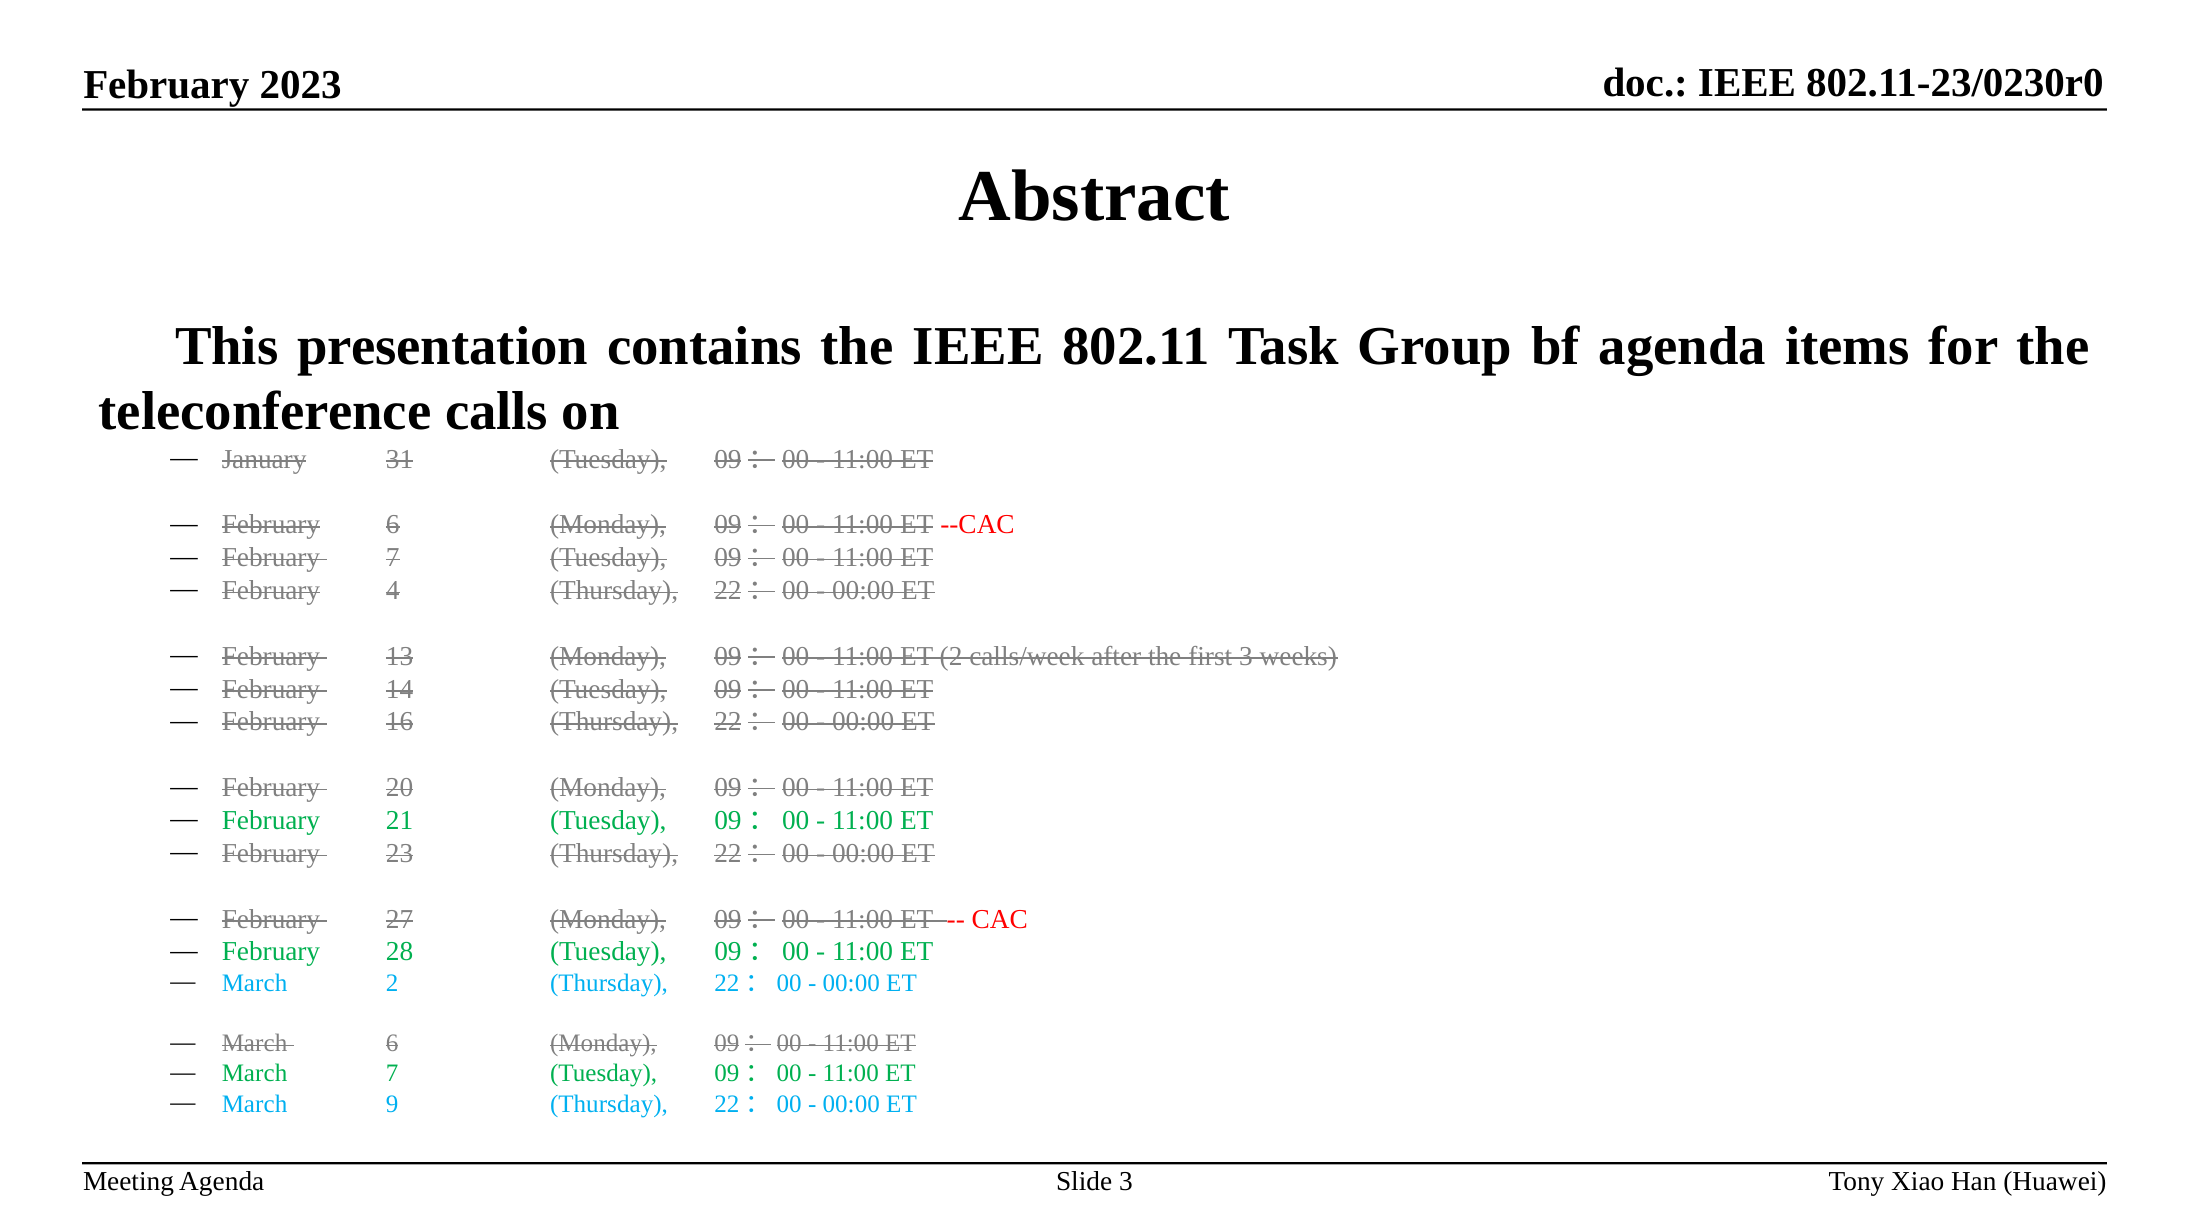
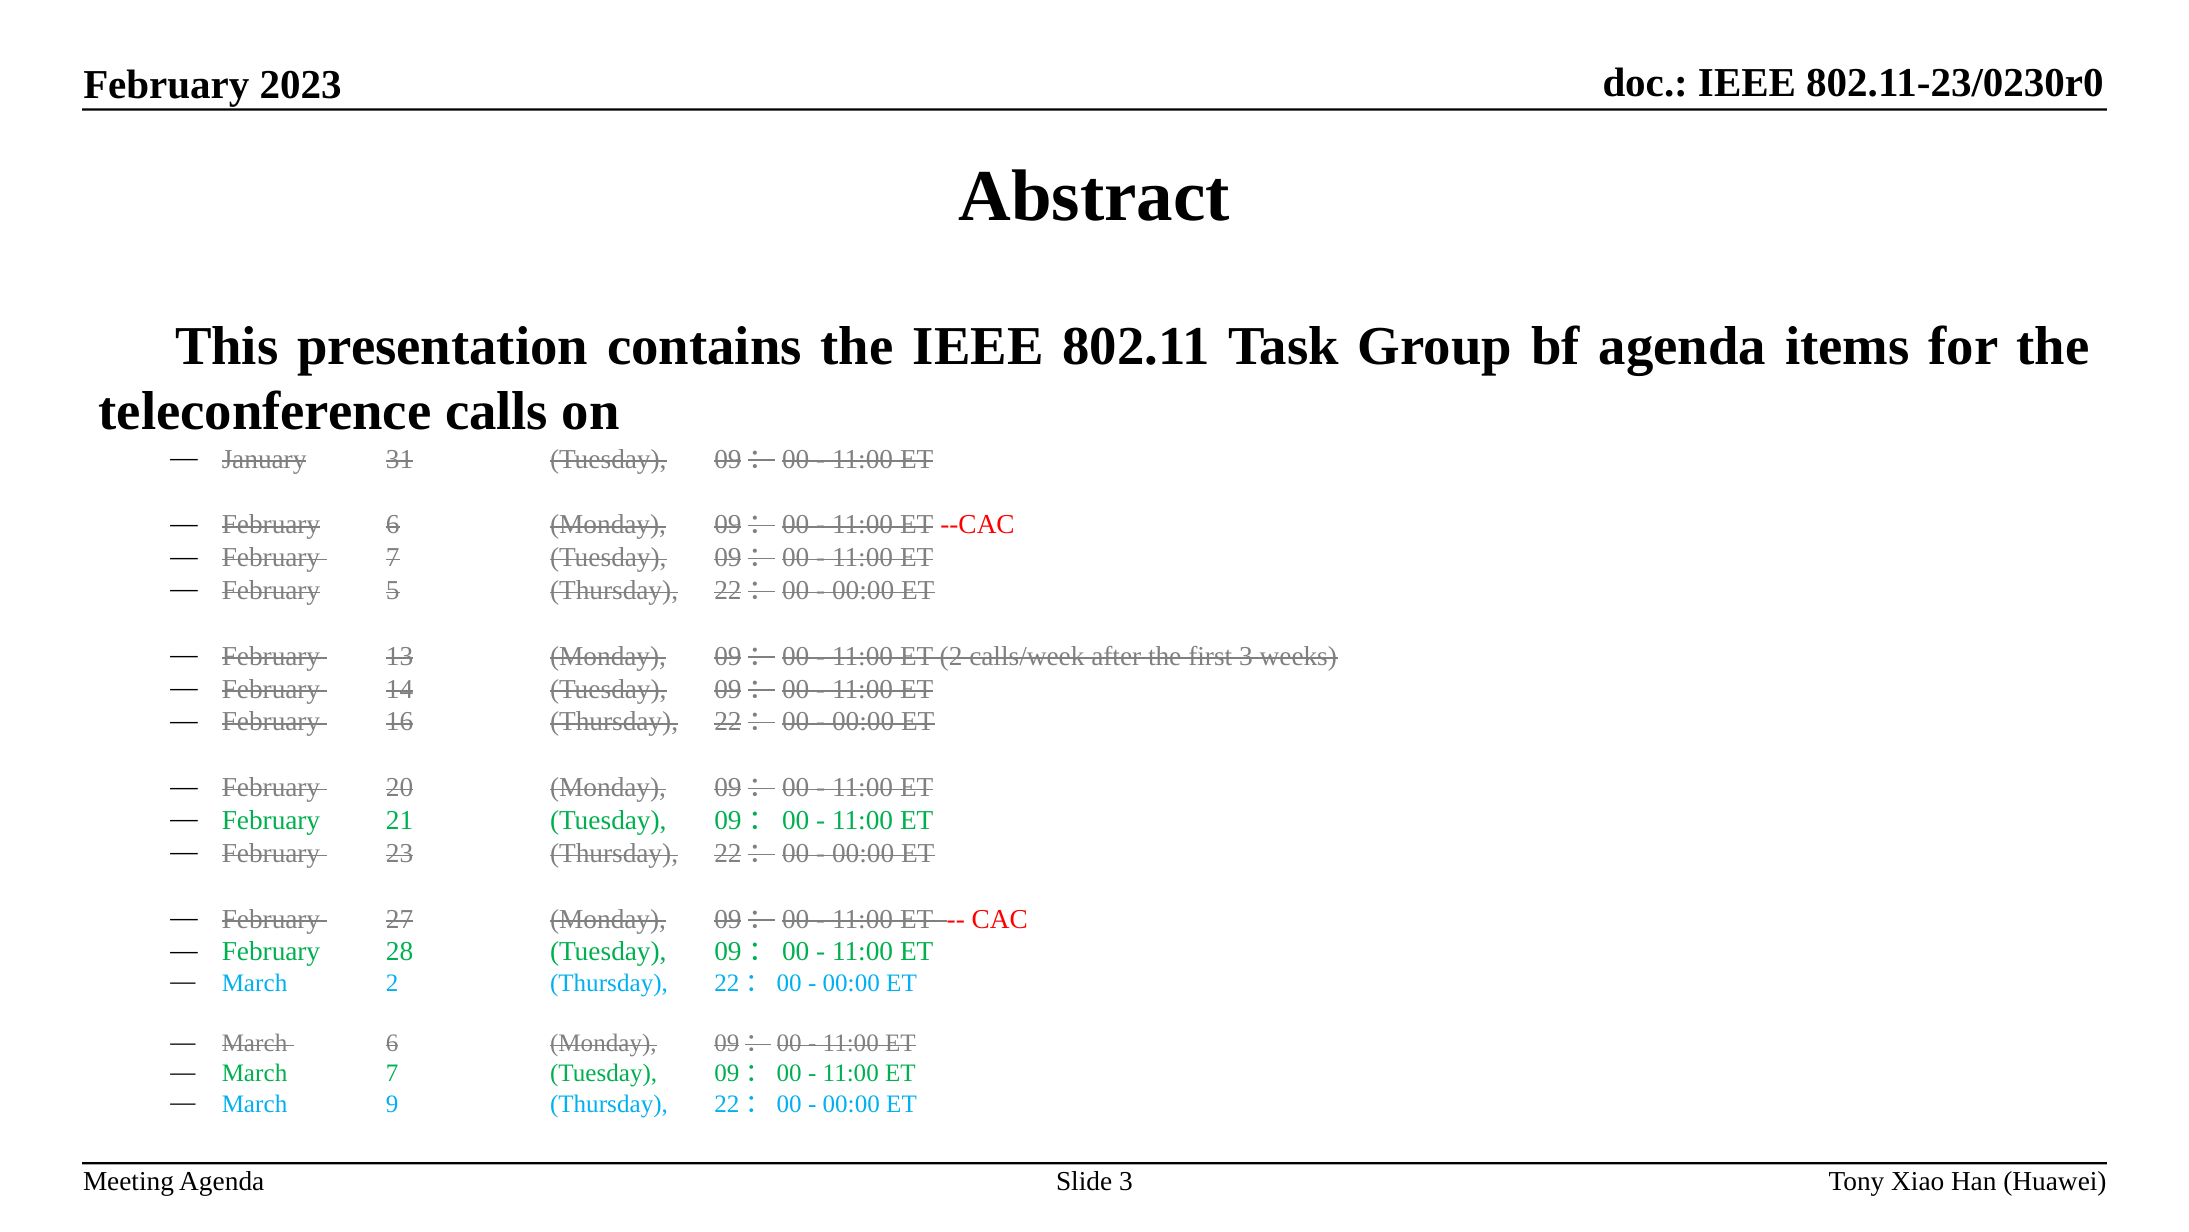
4: 4 -> 5
